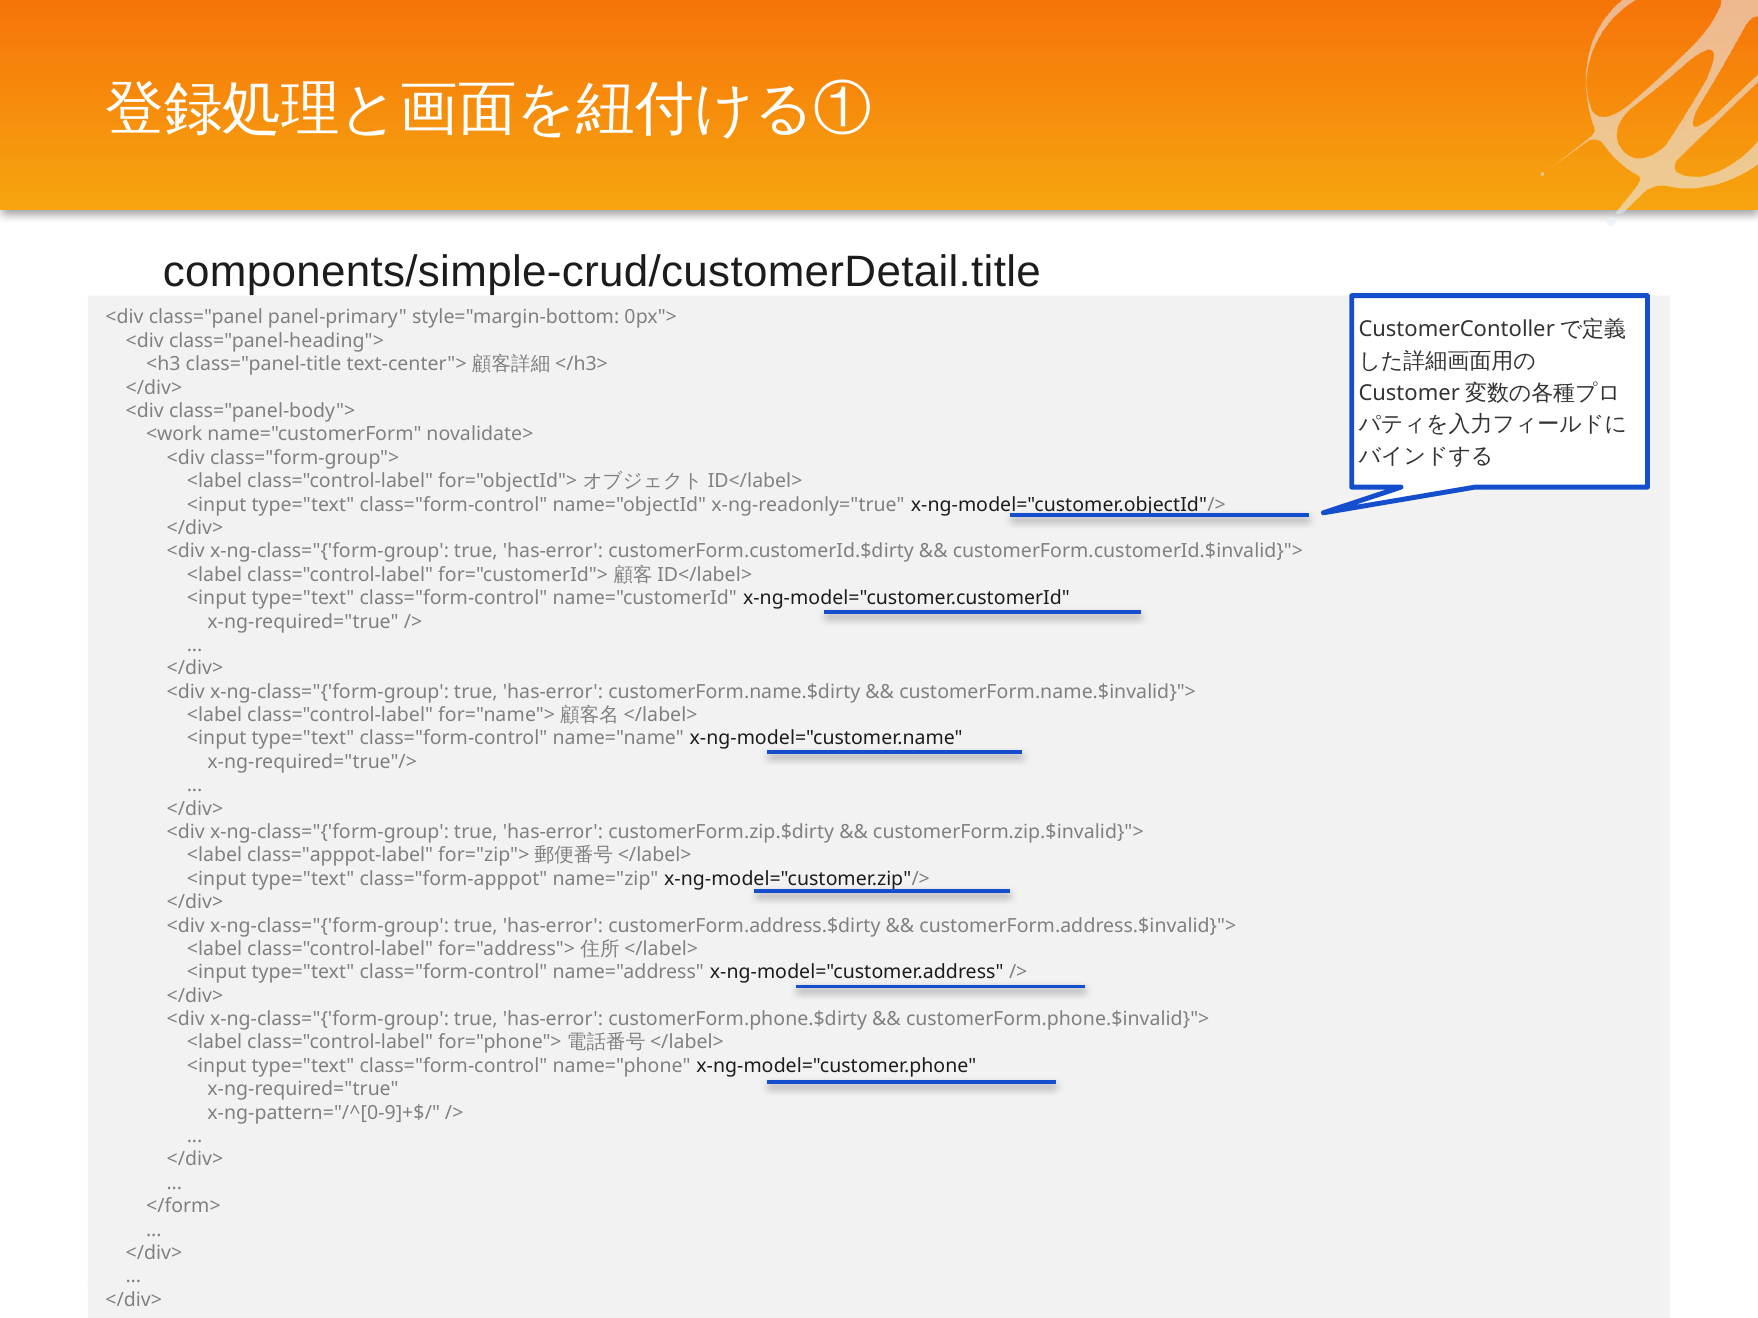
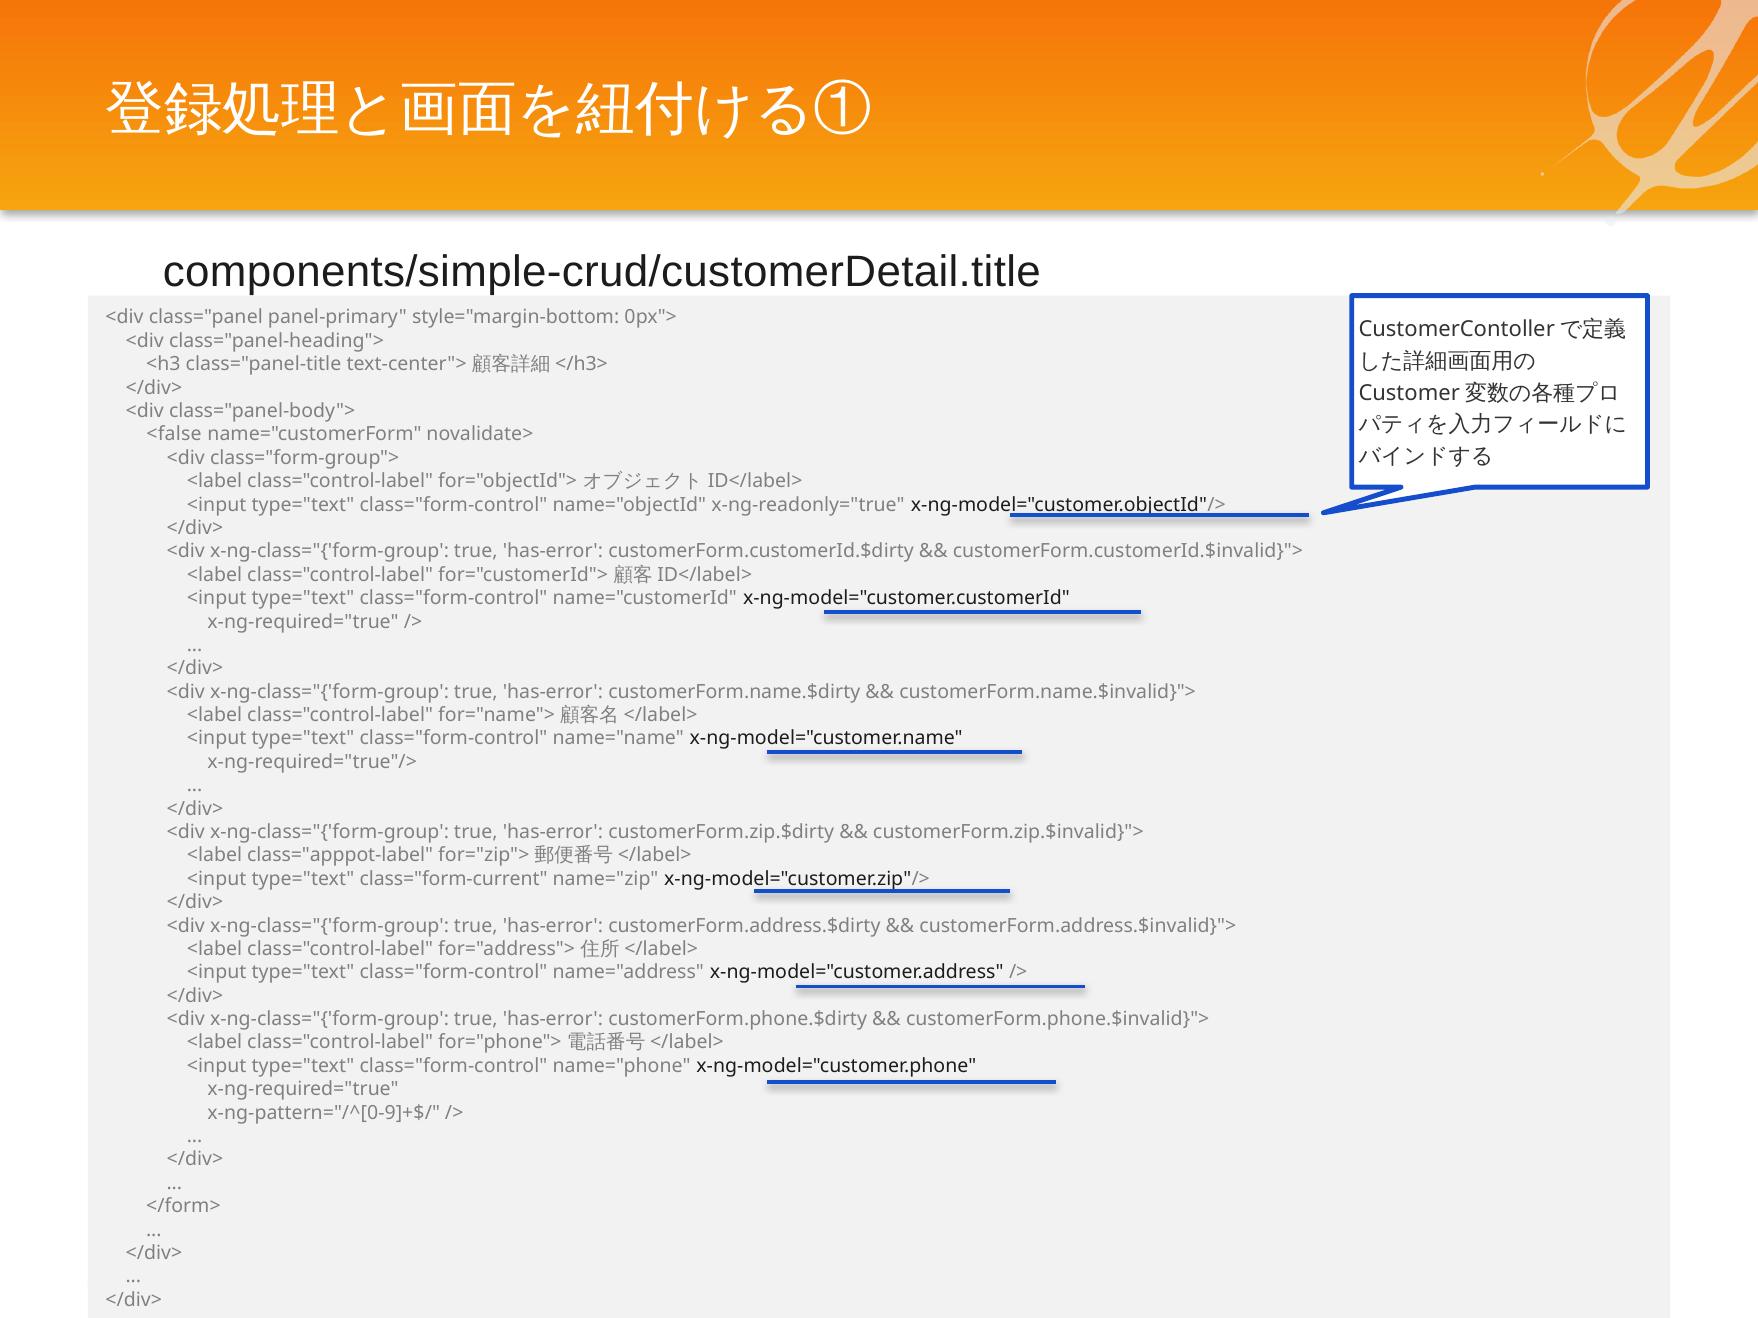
<work: <work -> <false
class="form-apppot: class="form-apppot -> class="form-current
